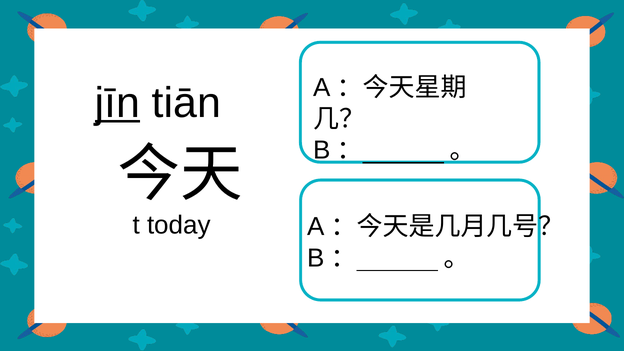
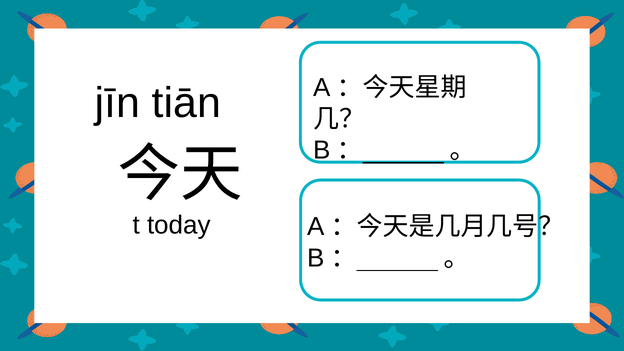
jīn underline: present -> none
